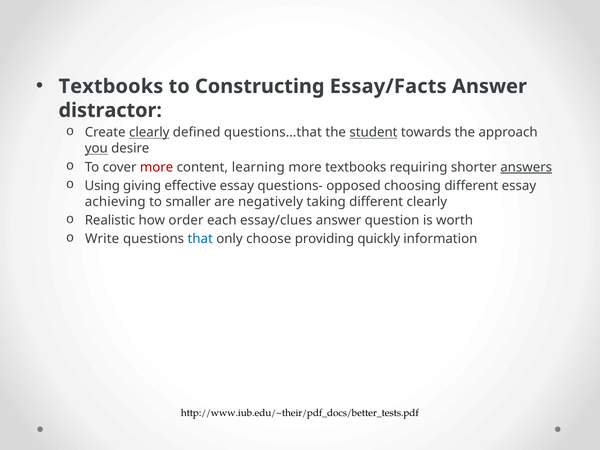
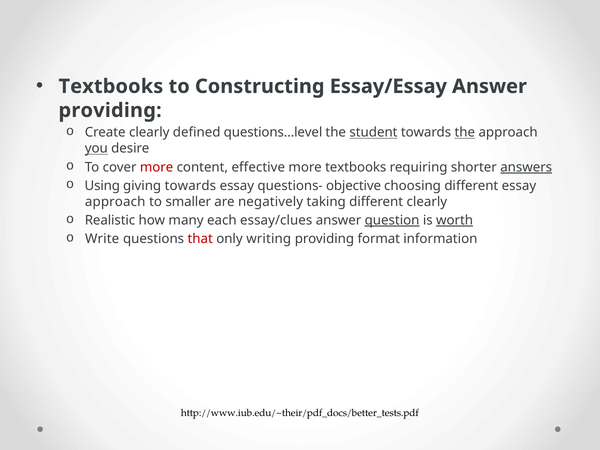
Essay/Facts: Essay/Facts -> Essay/Essay
distractor at (110, 110): distractor -> providing
clearly at (149, 133) underline: present -> none
questions…that: questions…that -> questions…level
the at (465, 133) underline: none -> present
learning: learning -> effective
giving effective: effective -> towards
opposed: opposed -> objective
achieving at (115, 202): achieving -> approach
order: order -> many
question underline: none -> present
worth underline: none -> present
that colour: blue -> red
choose: choose -> writing
quickly: quickly -> format
